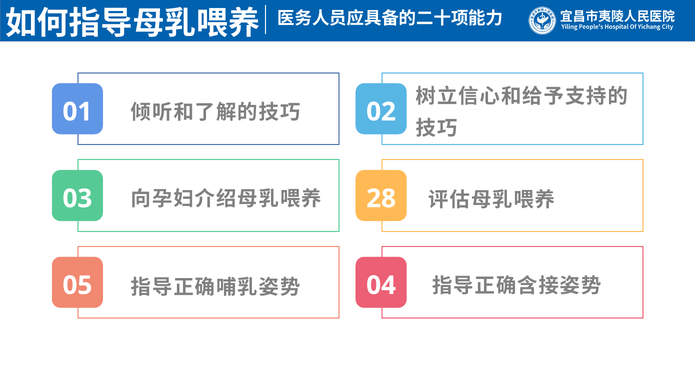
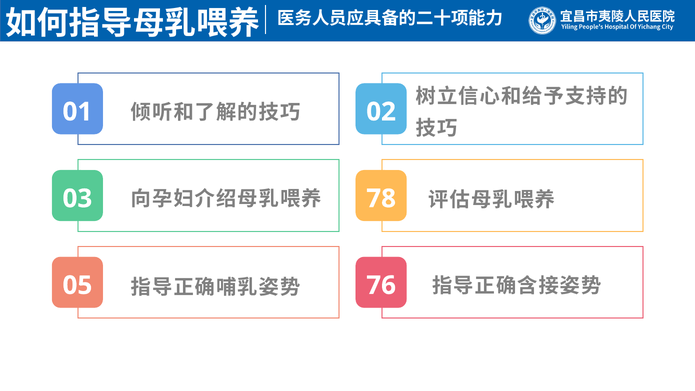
28: 28 -> 78
04: 04 -> 76
